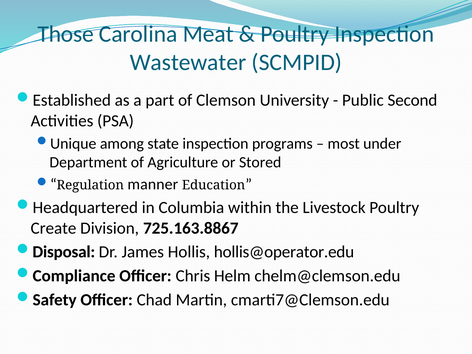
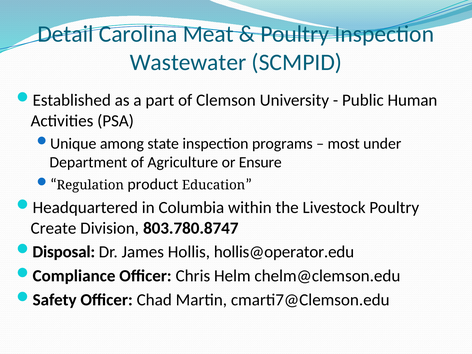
Those: Those -> Detail
Second: Second -> Human
Stored: Stored -> Ensure
manner: manner -> product
725.163.8867: 725.163.8867 -> 803.780.8747
